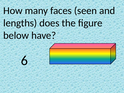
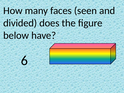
lengths: lengths -> divided
